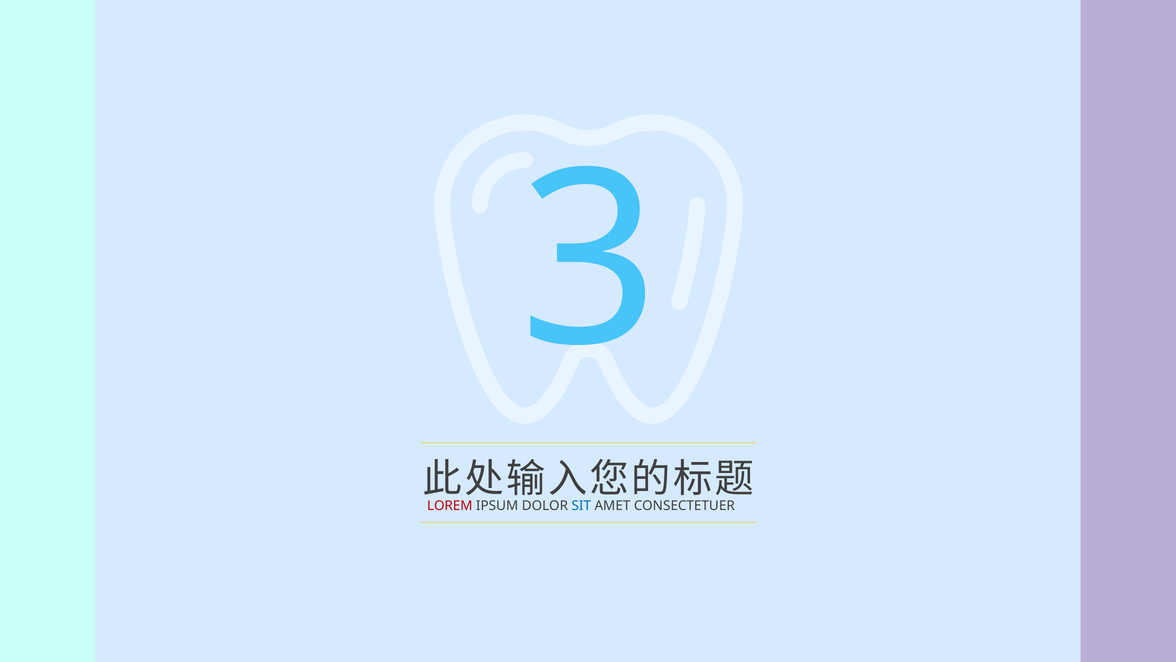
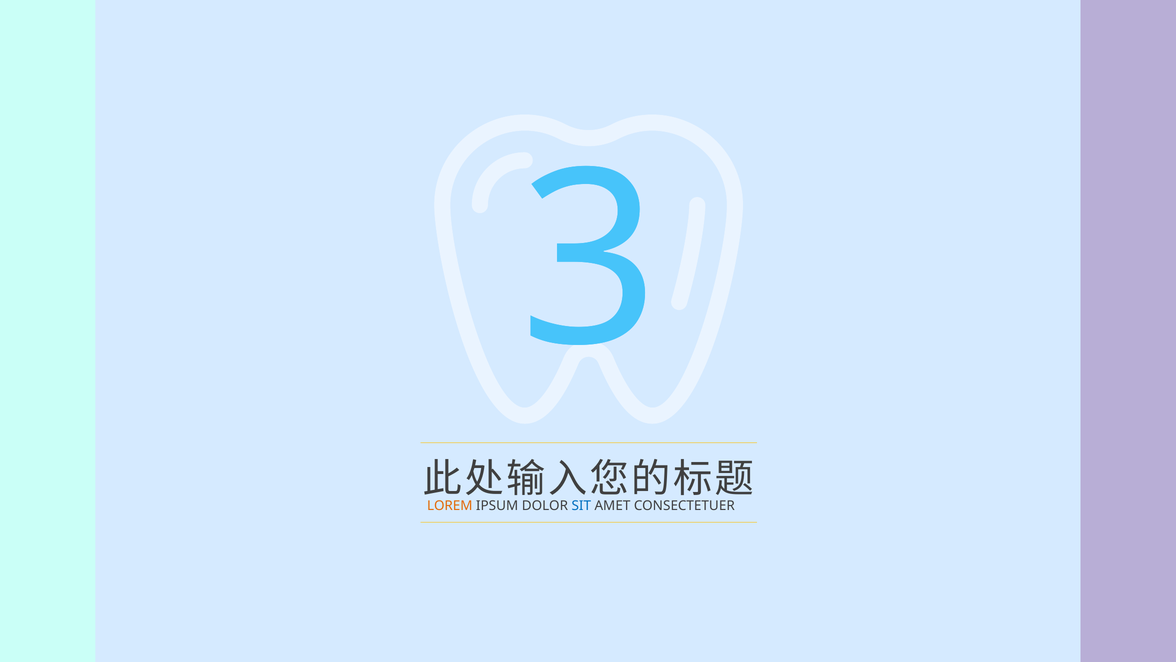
LOREM colour: red -> orange
